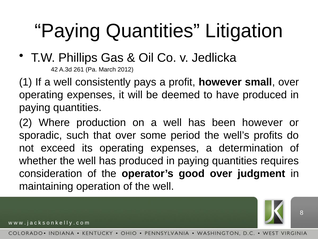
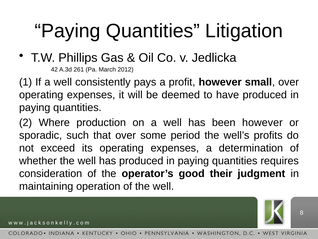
good over: over -> their
